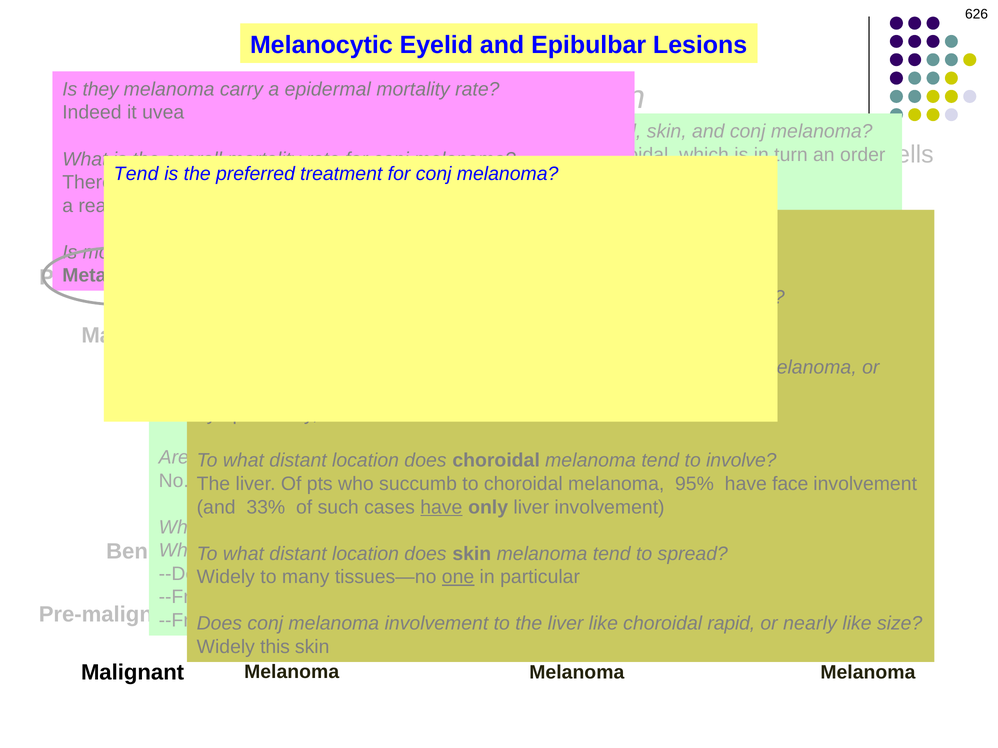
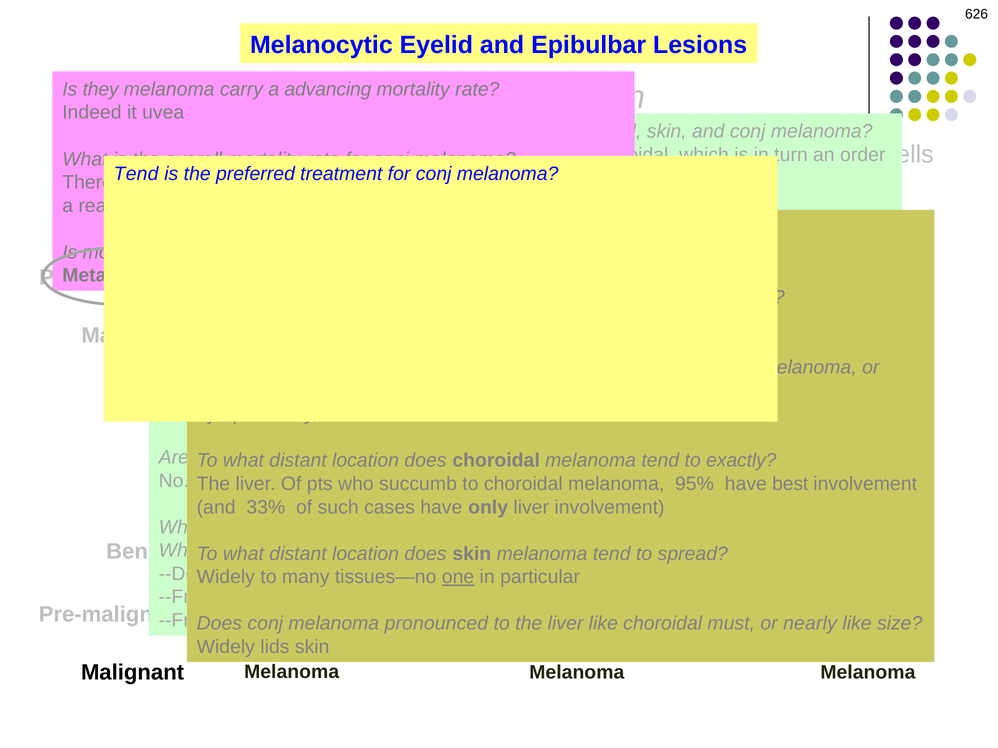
a epidermal: epidermal -> advancing
involve: involve -> exactly
face: face -> best
have at (441, 507) underline: present -> none
involvement at (436, 624): involvement -> pronounced
rapid: rapid -> must
this: this -> lids
